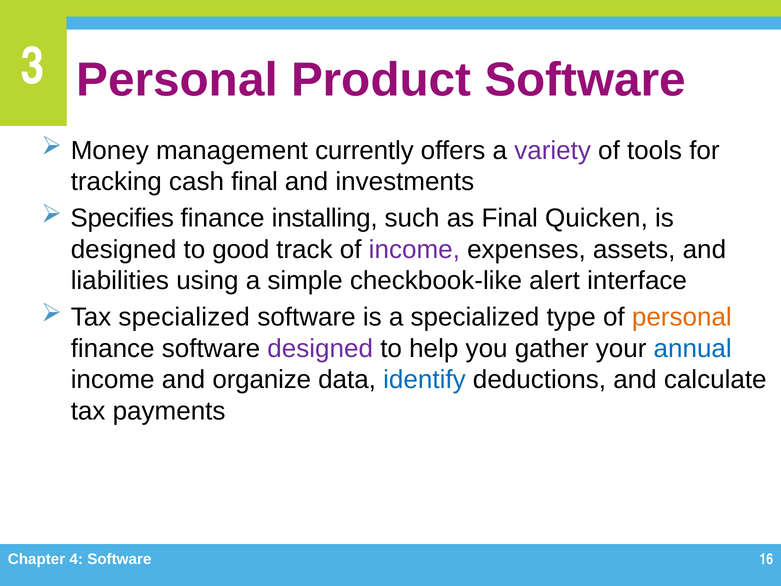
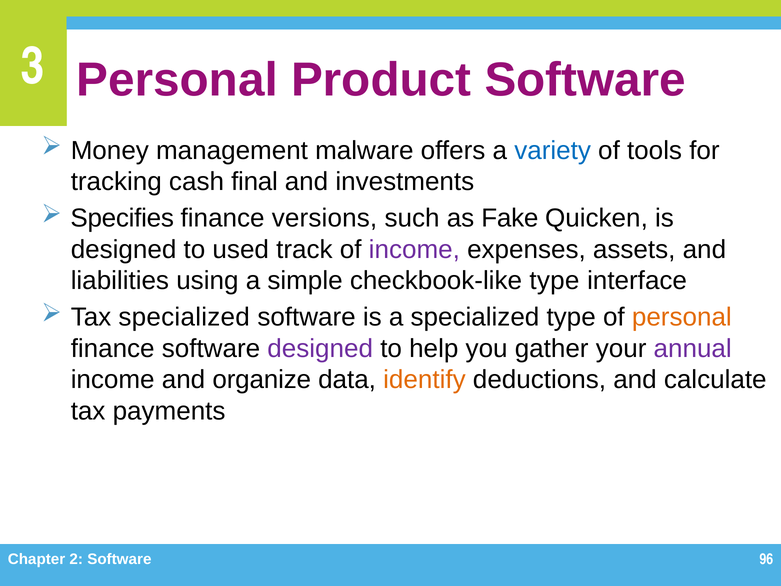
currently: currently -> malware
variety colour: purple -> blue
installing: installing -> versions
as Final: Final -> Fake
good: good -> used
checkbook-like alert: alert -> type
annual colour: blue -> purple
identify colour: blue -> orange
4: 4 -> 2
16: 16 -> 96
